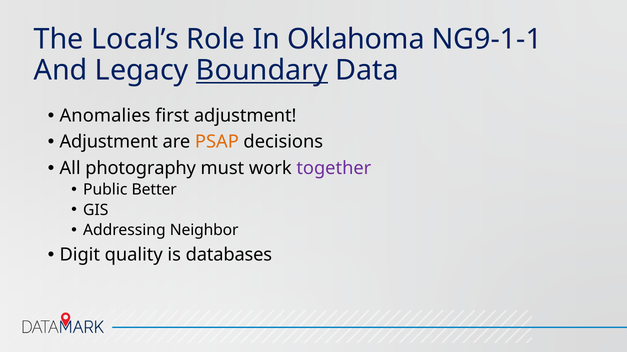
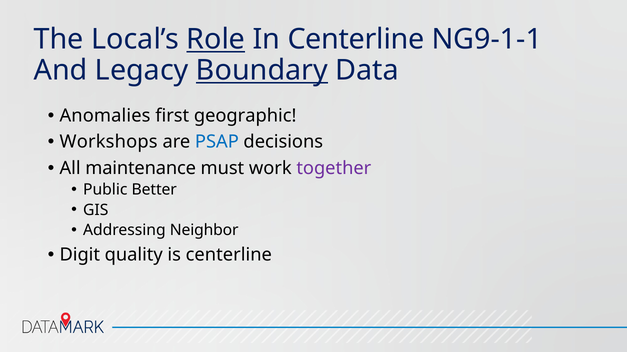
Role underline: none -> present
In Oklahoma: Oklahoma -> Centerline
first adjustment: adjustment -> geographic
Adjustment at (109, 142): Adjustment -> Workshops
PSAP colour: orange -> blue
photography: photography -> maintenance
is databases: databases -> centerline
